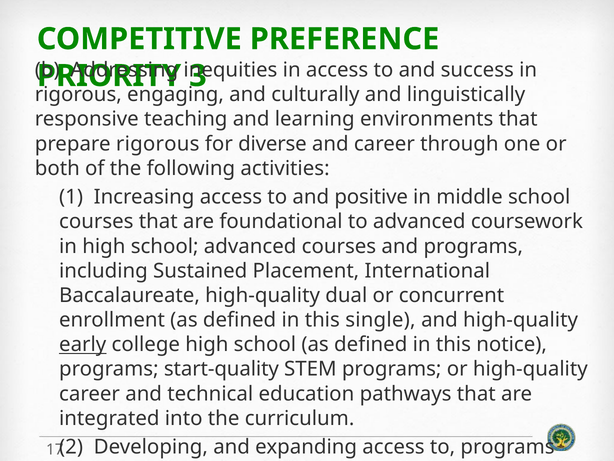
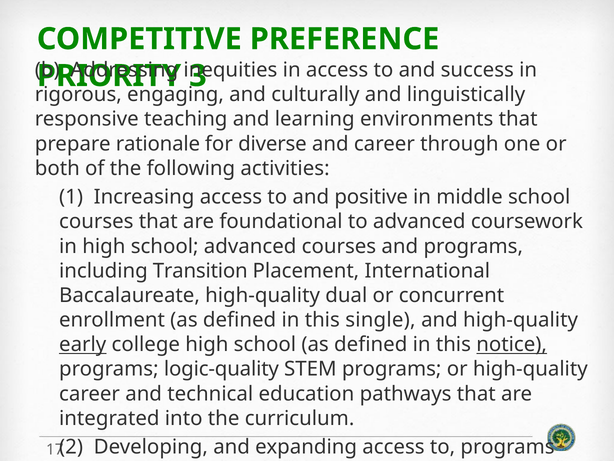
prepare rigorous: rigorous -> rationale
Sustained: Sustained -> Transition
notice at (512, 344) underline: none -> present
start-quality: start-quality -> logic-quality
